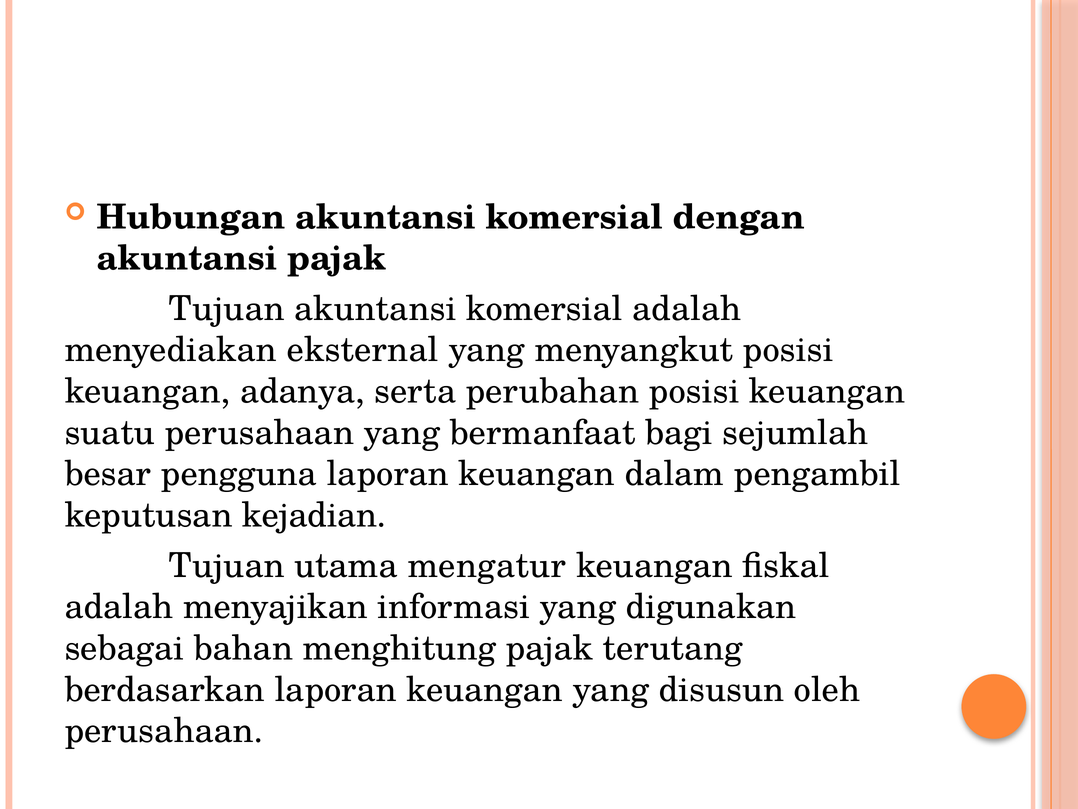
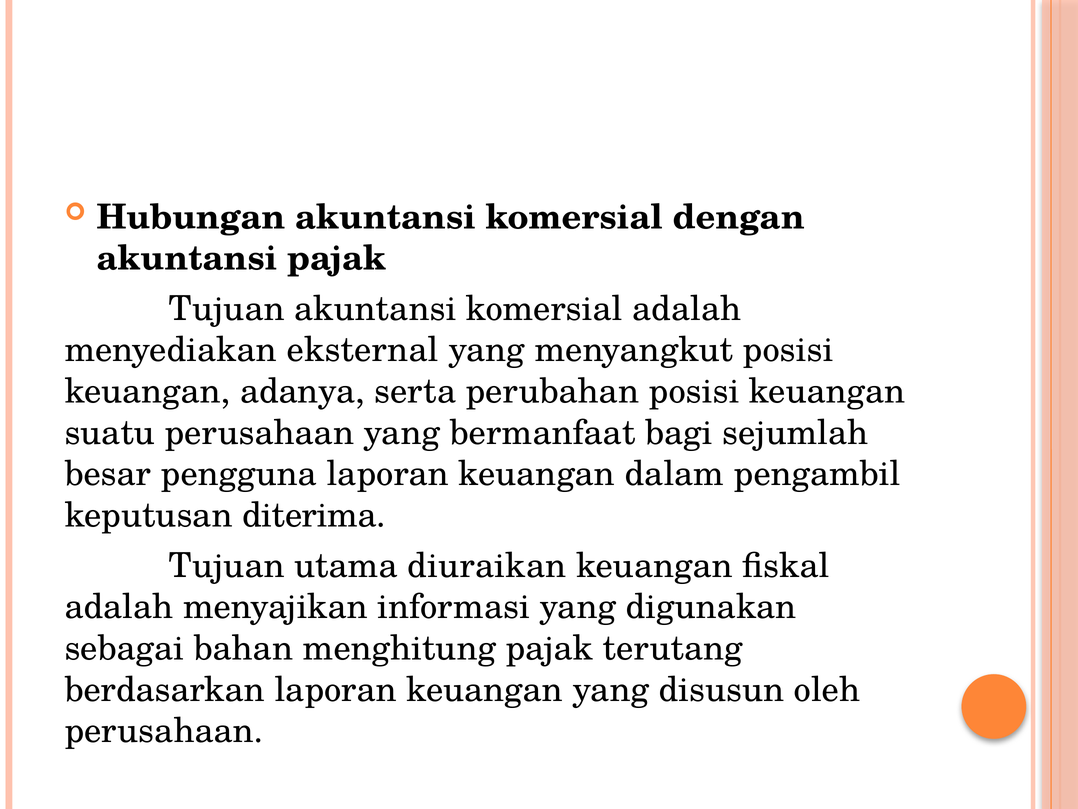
kejadian: kejadian -> diterima
mengatur: mengatur -> diuraikan
